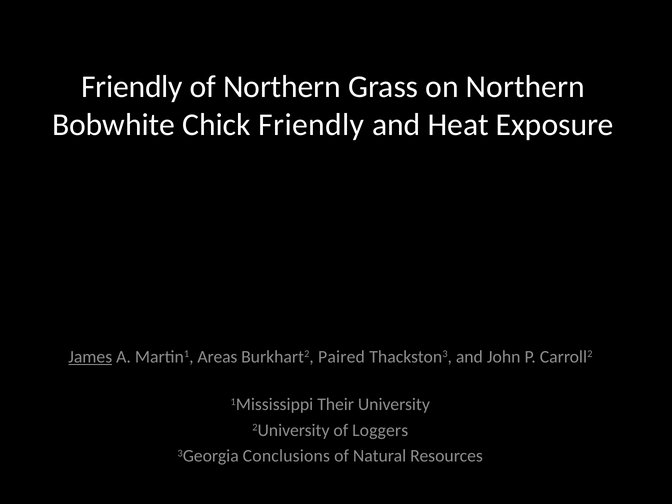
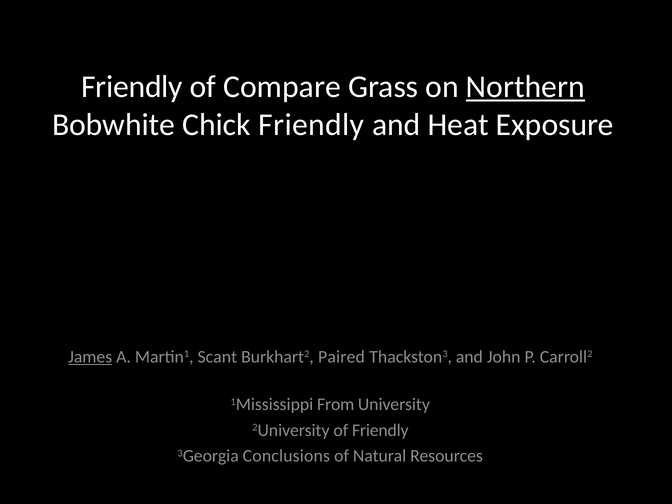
of Northern: Northern -> Compare
Northern at (525, 87) underline: none -> present
Areas: Areas -> Scant
Their: Their -> From
of Loggers: Loggers -> Friendly
